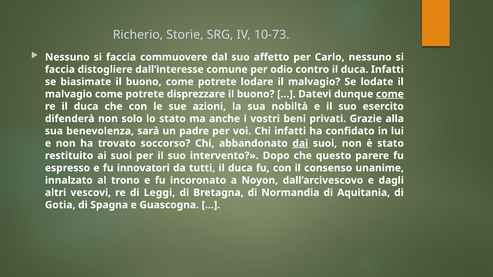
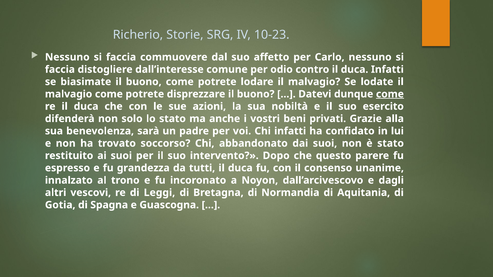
10-73: 10-73 -> 10-23
dai underline: present -> none
innovatori: innovatori -> grandezza
